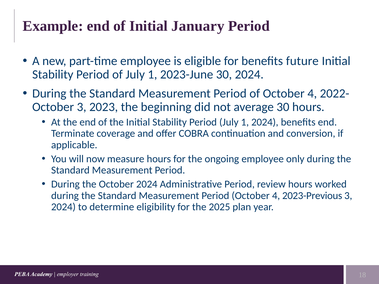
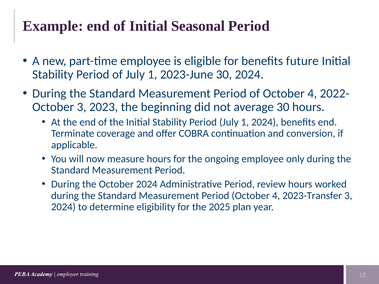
January: January -> Seasonal
2023-Previous: 2023-Previous -> 2023-Transfer
